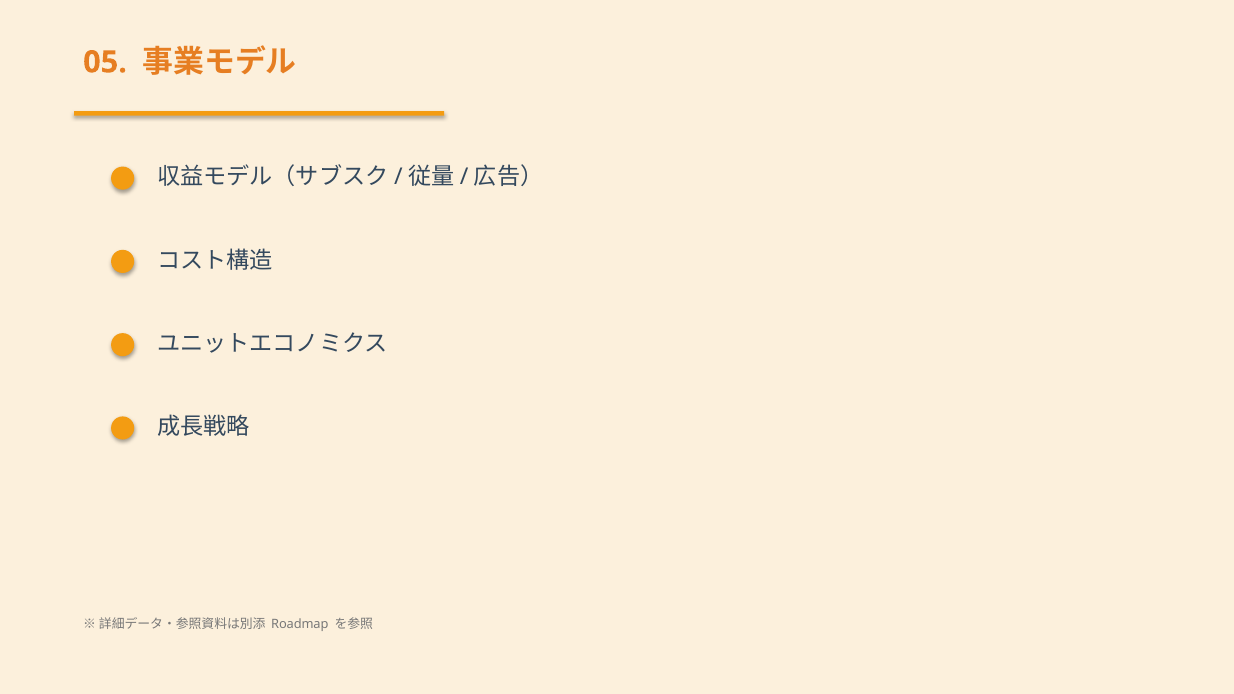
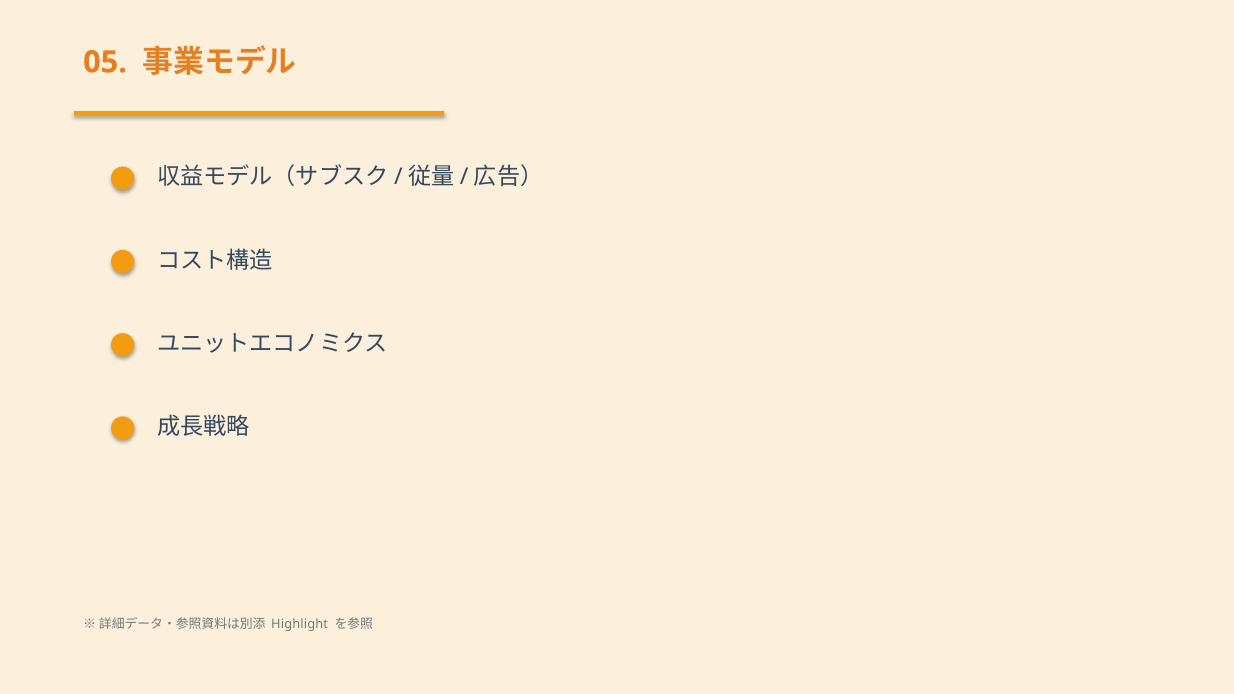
Roadmap: Roadmap -> Highlight
